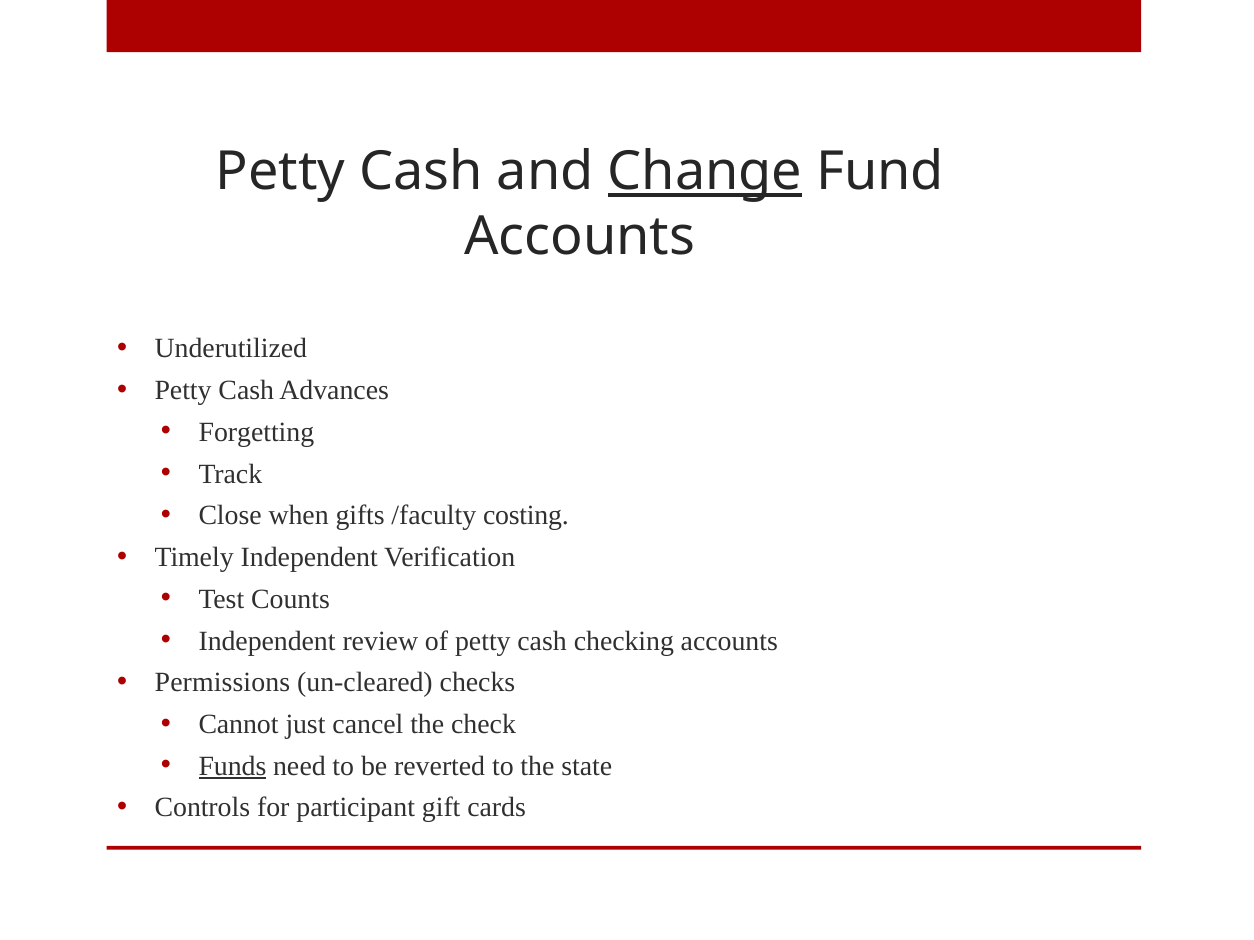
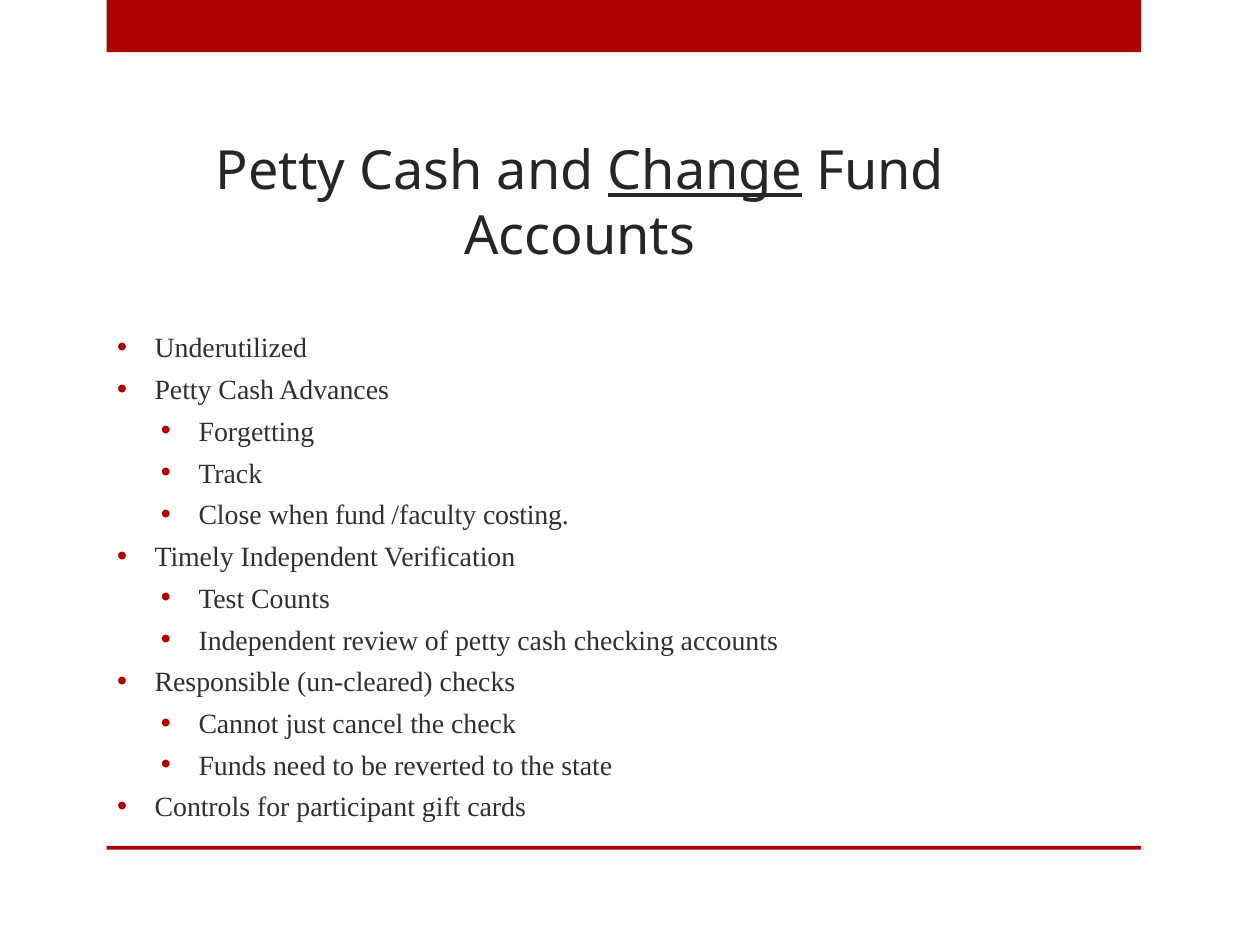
when gifts: gifts -> fund
Permissions: Permissions -> Responsible
Funds underline: present -> none
